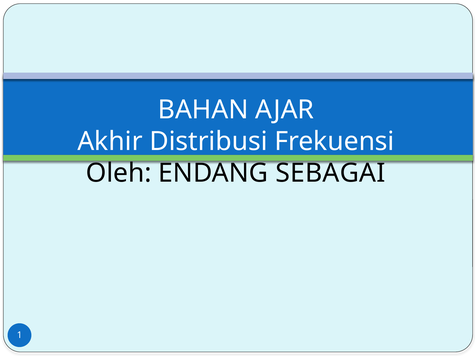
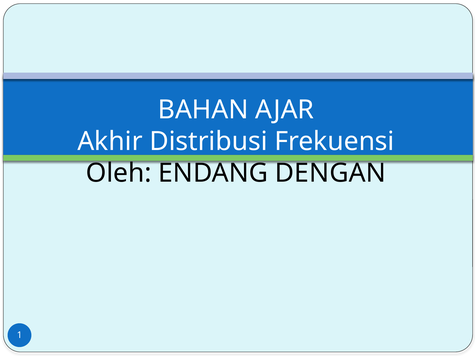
SEBAGAI: SEBAGAI -> DENGAN
